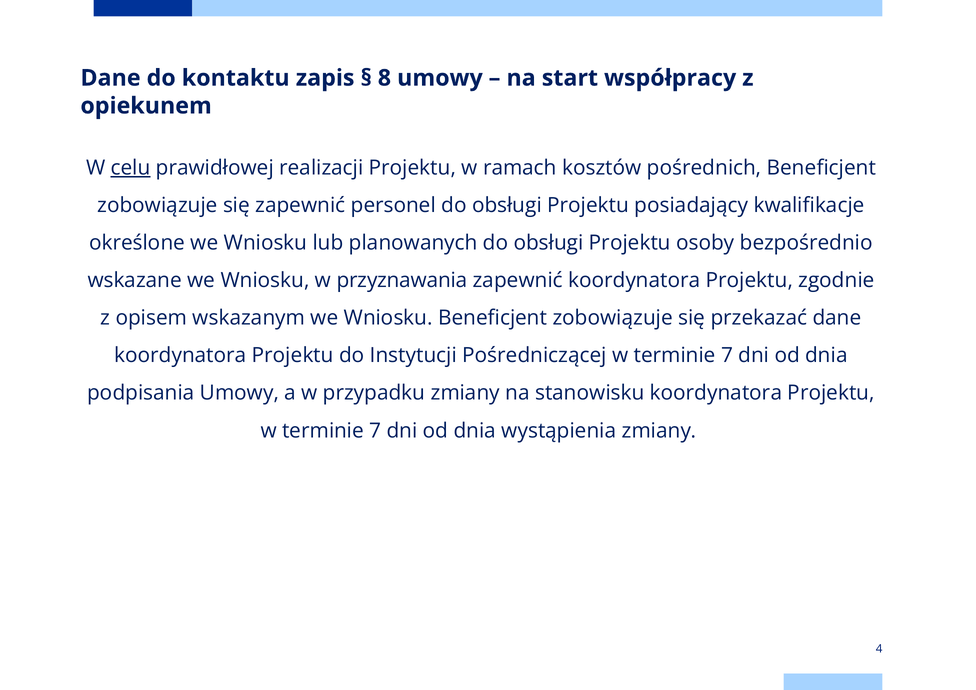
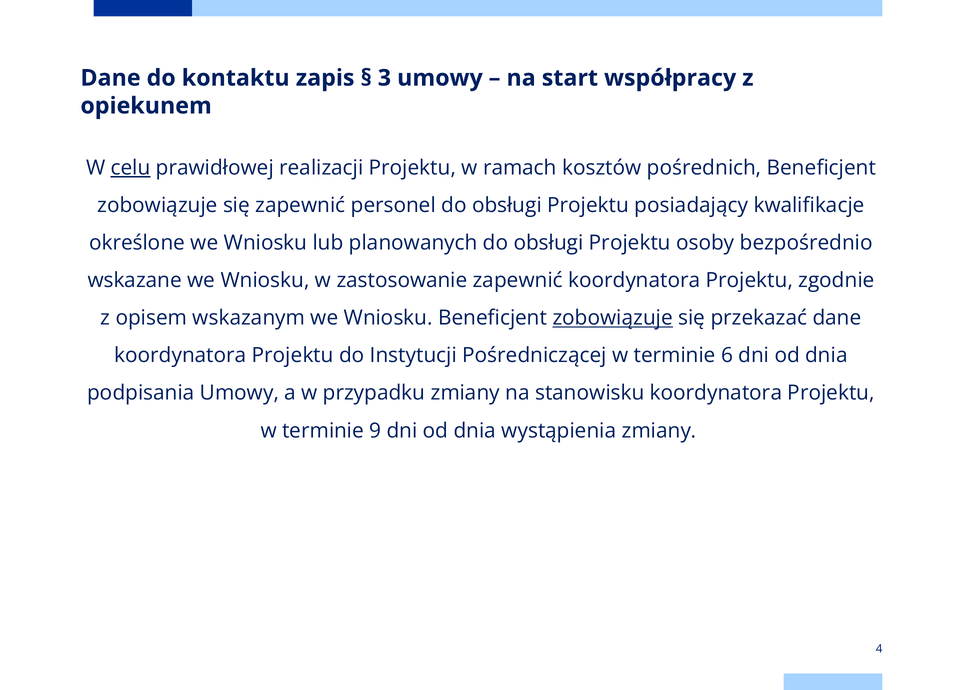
8: 8 -> 3
przyznawania: przyznawania -> zastosowanie
zobowiązuje at (613, 318) underline: none -> present
Pośredniczącej w terminie 7: 7 -> 6
7 at (375, 431): 7 -> 9
